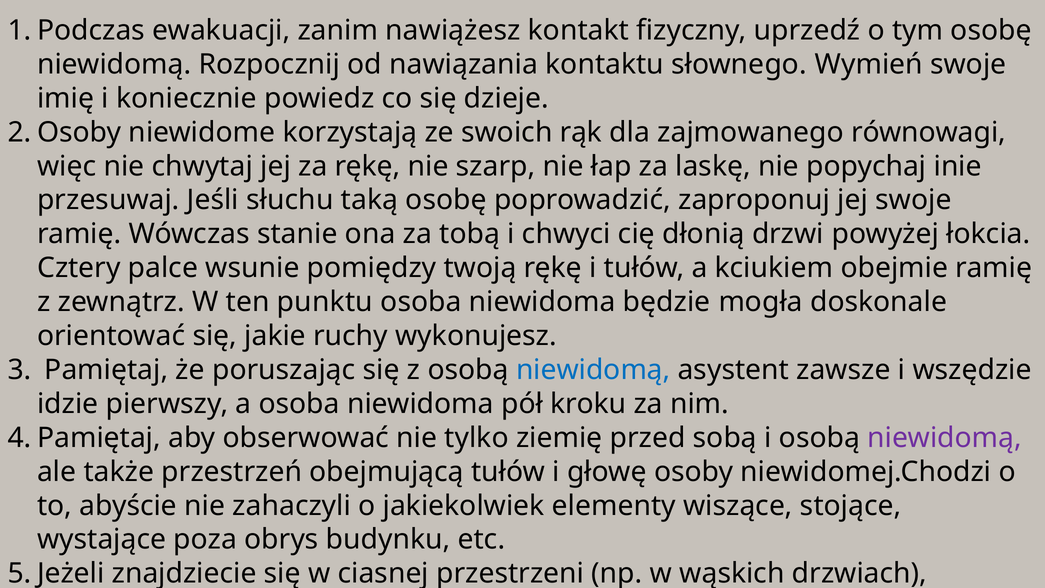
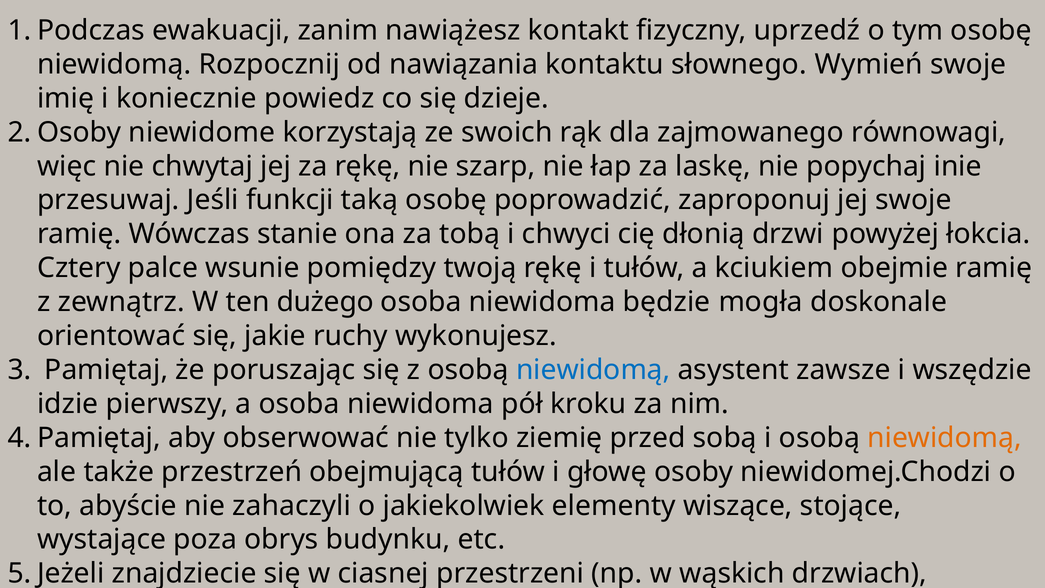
słuchu: słuchu -> funkcji
punktu: punktu -> dużego
niewidomą at (945, 438) colour: purple -> orange
